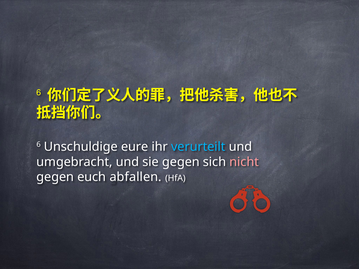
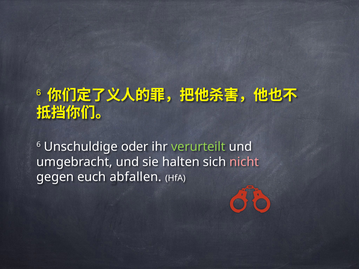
eure: eure -> oder
verurteilt colour: light blue -> light green
sie gegen: gegen -> halten
